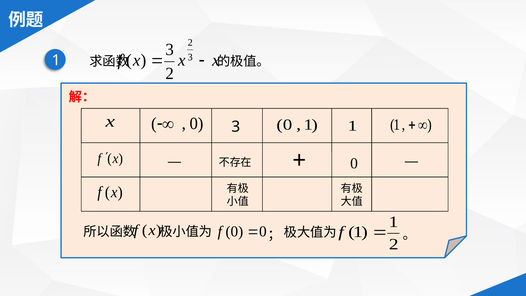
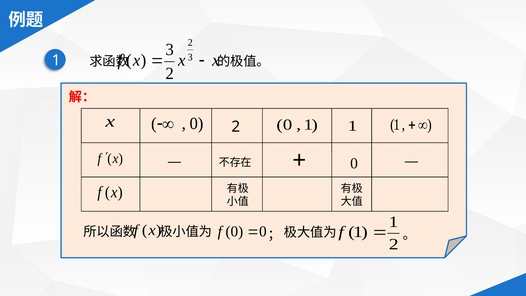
3 at (236, 127): 3 -> 2
